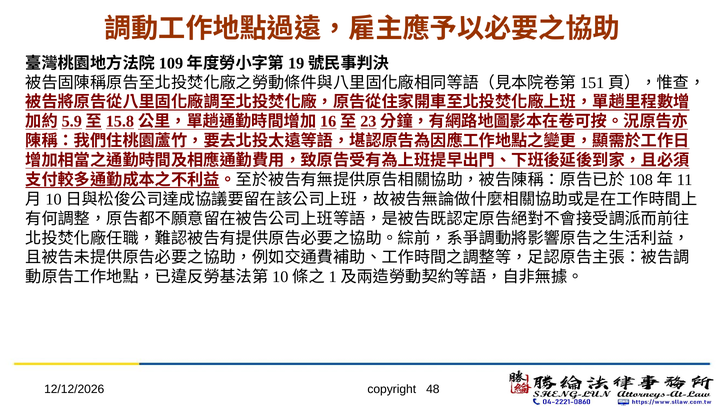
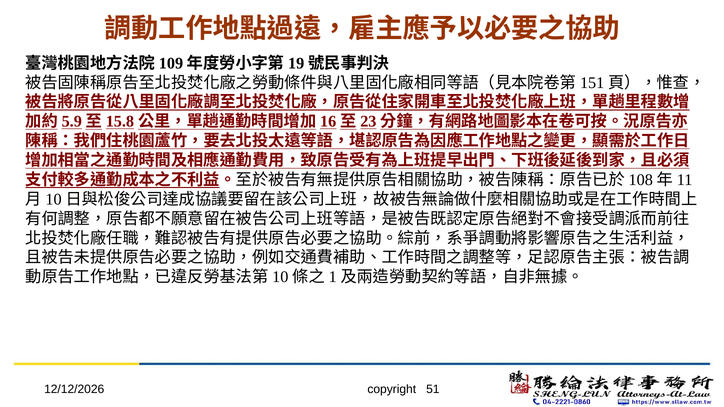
48: 48 -> 51
